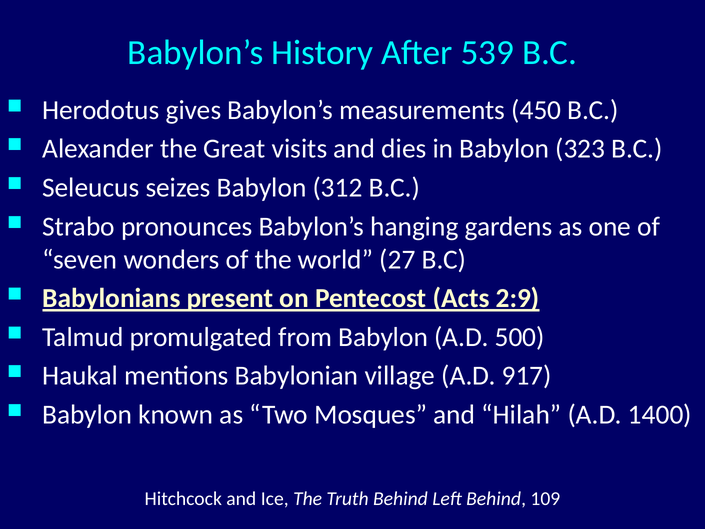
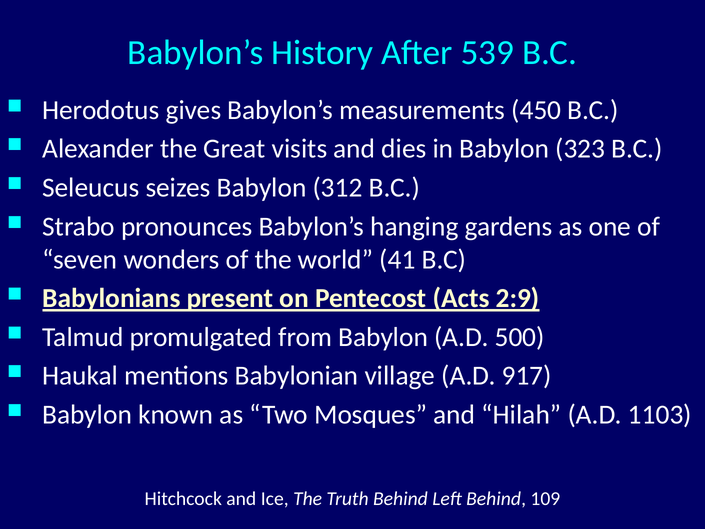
27: 27 -> 41
1400: 1400 -> 1103
